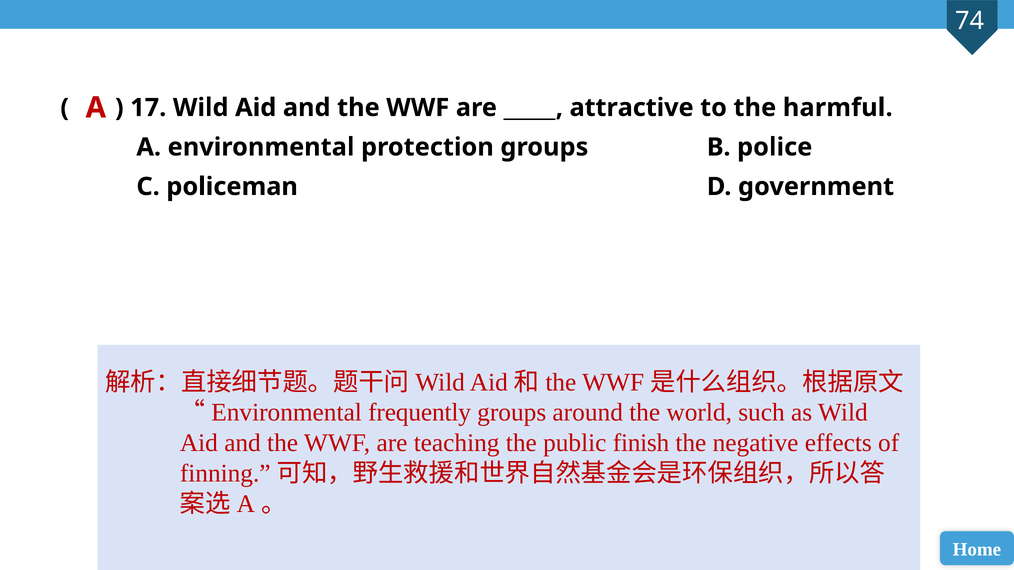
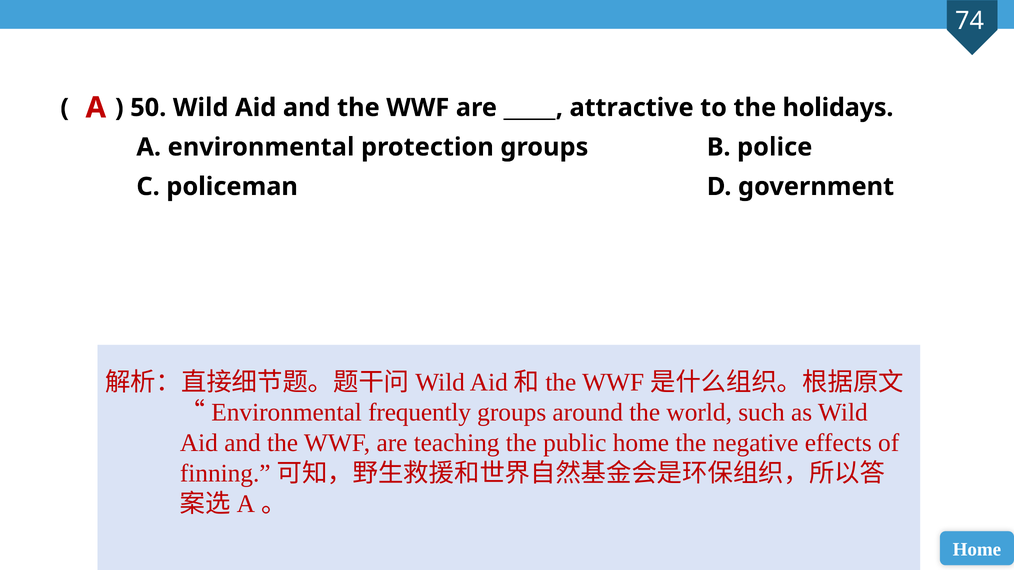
17: 17 -> 50
harmful: harmful -> holidays
public finish: finish -> home
